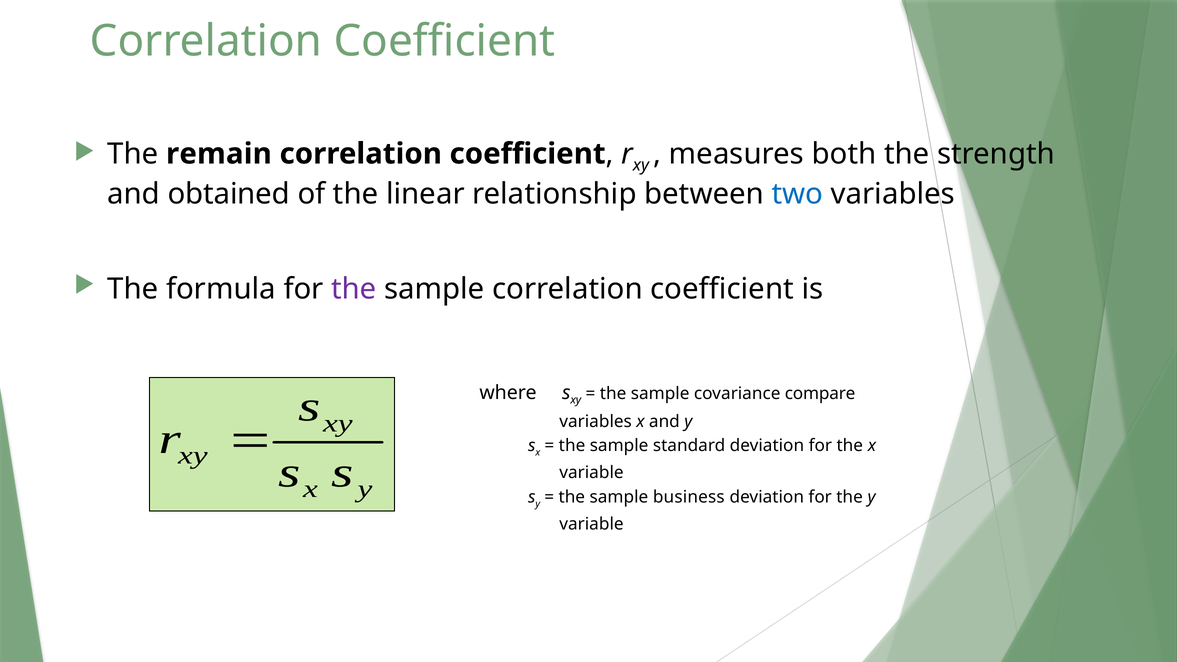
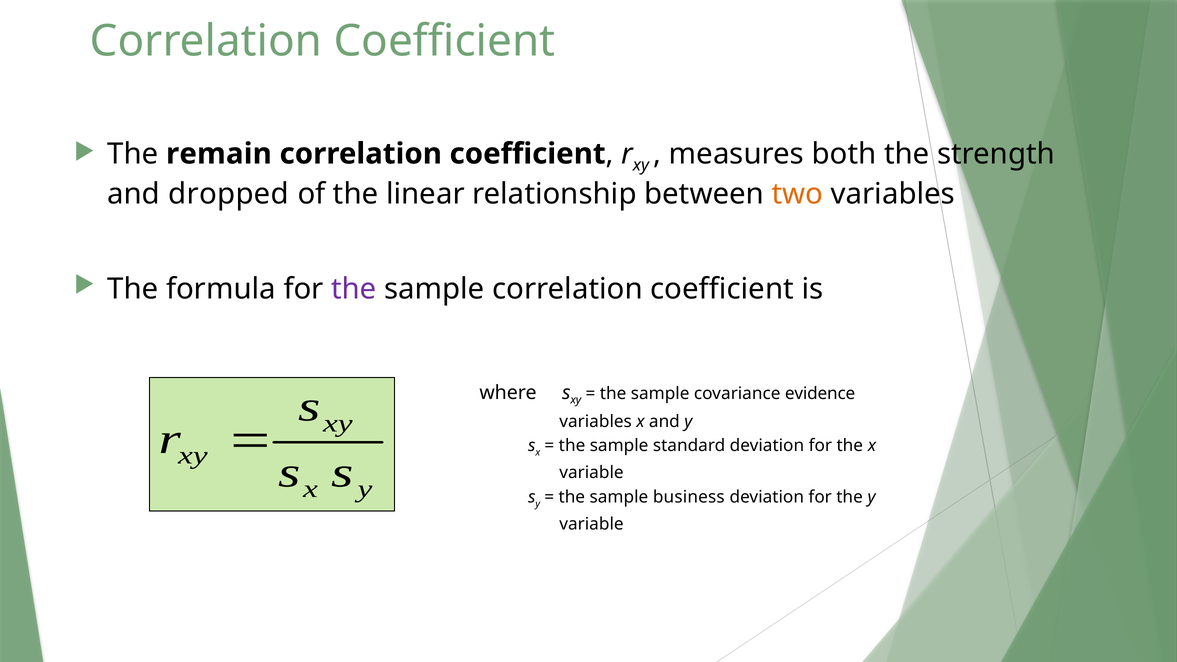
obtained: obtained -> dropped
two colour: blue -> orange
compare: compare -> evidence
